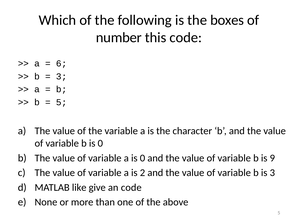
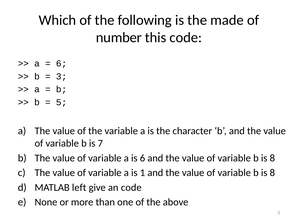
boxes: boxes -> made
b is 0: 0 -> 7
a is 0: 0 -> 6
9 at (272, 158): 9 -> 8
2: 2 -> 1
3 at (272, 173): 3 -> 8
like: like -> left
